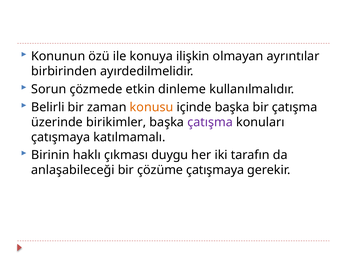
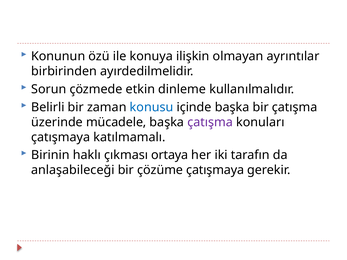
konusu colour: orange -> blue
birikimler: birikimler -> mücadele
duygu: duygu -> ortaya
